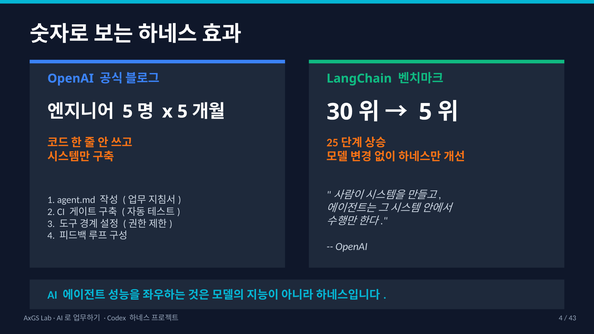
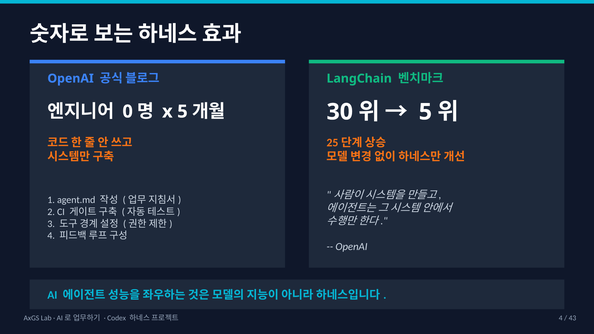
5 at (128, 112): 5 -> 0
